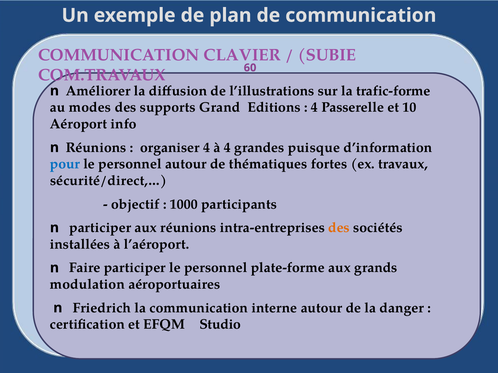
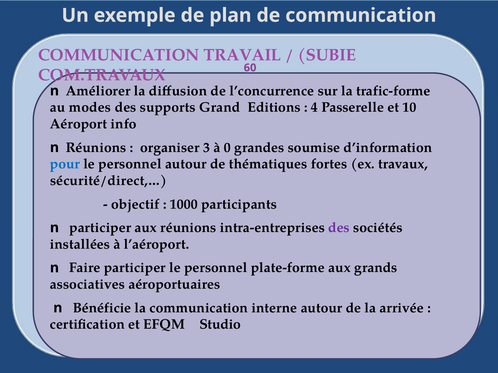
CLAVIER: CLAVIER -> TRAVAIL
l’illustrations: l’illustrations -> l’concurrence
organiser 4: 4 -> 3
à 4: 4 -> 0
puisque: puisque -> soumise
des at (339, 228) colour: orange -> purple
modulation: modulation -> associatives
Friedrich: Friedrich -> Bénéficie
danger: danger -> arrivée
